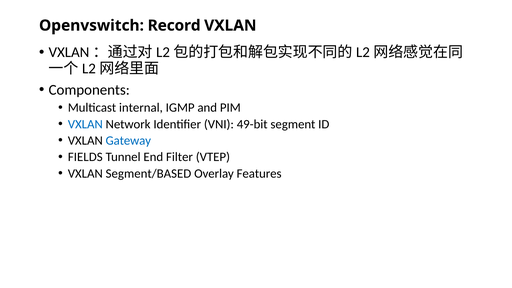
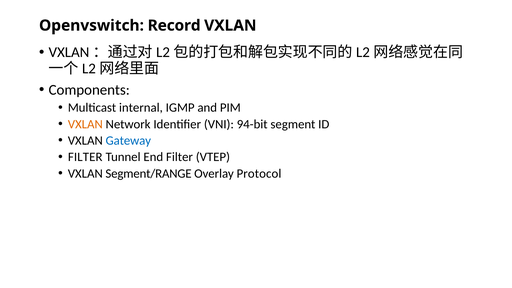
VXLAN at (85, 124) colour: blue -> orange
49-bit: 49-bit -> 94-bit
FIELDS at (85, 157): FIELDS -> FILTER
Segment/BASED: Segment/BASED -> Segment/RANGE
Features: Features -> Protocol
